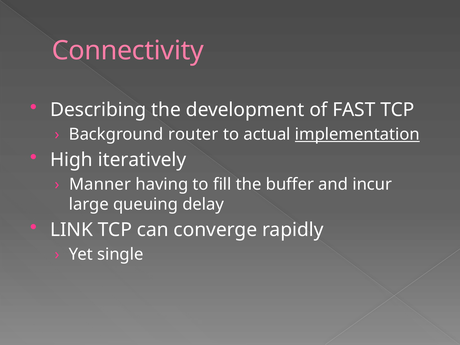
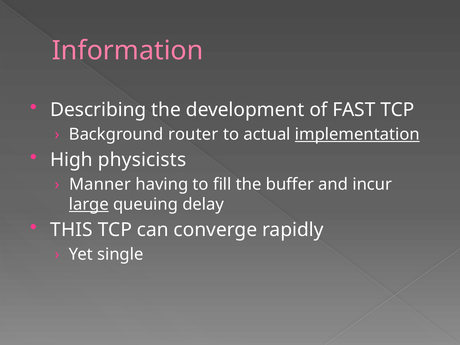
Connectivity: Connectivity -> Information
iteratively: iteratively -> physicists
large underline: none -> present
LINK: LINK -> THIS
